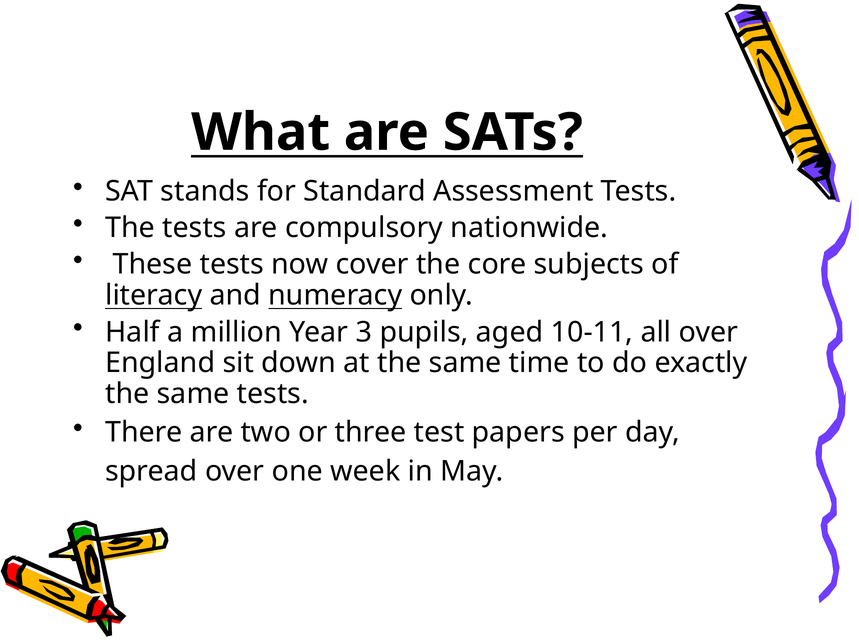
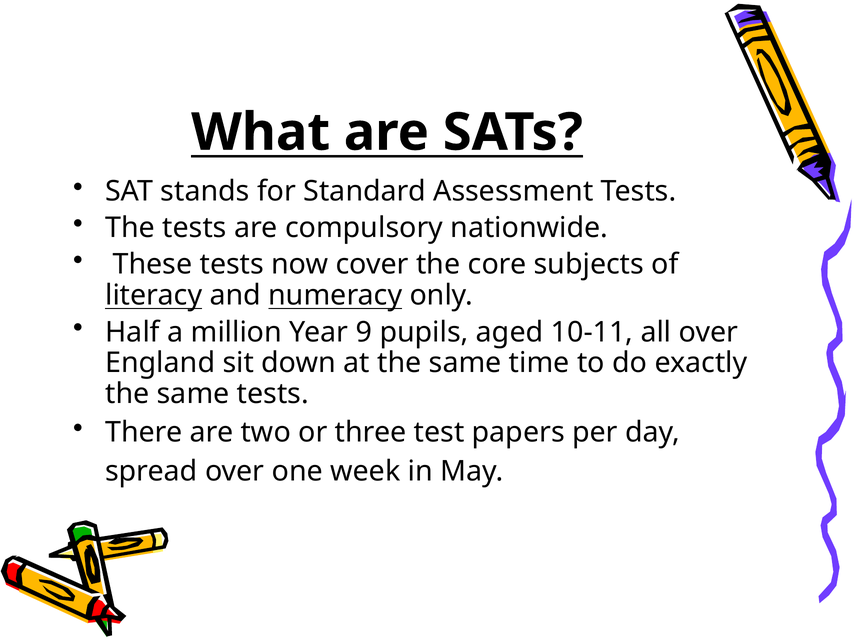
3: 3 -> 9
